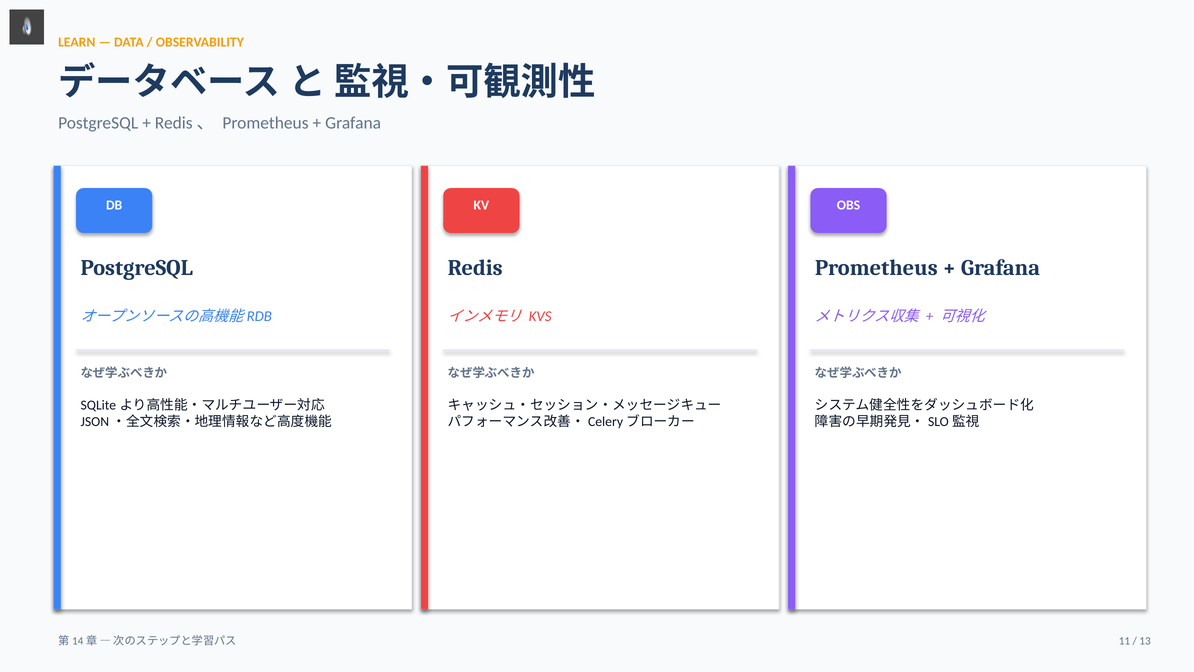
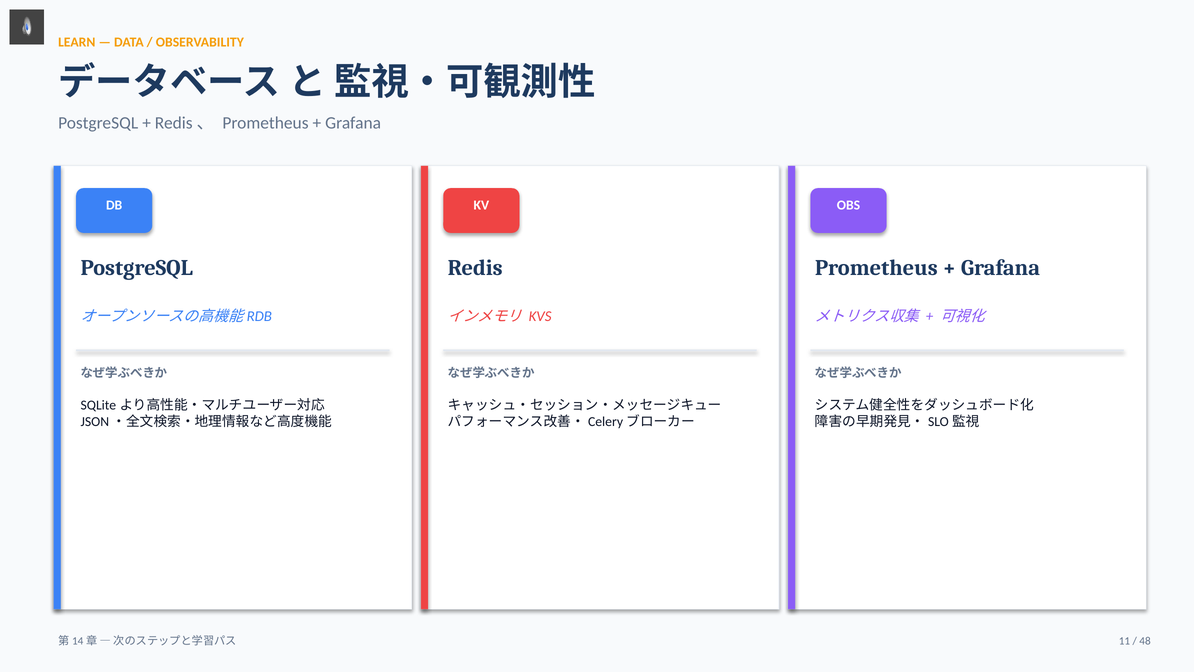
13: 13 -> 48
